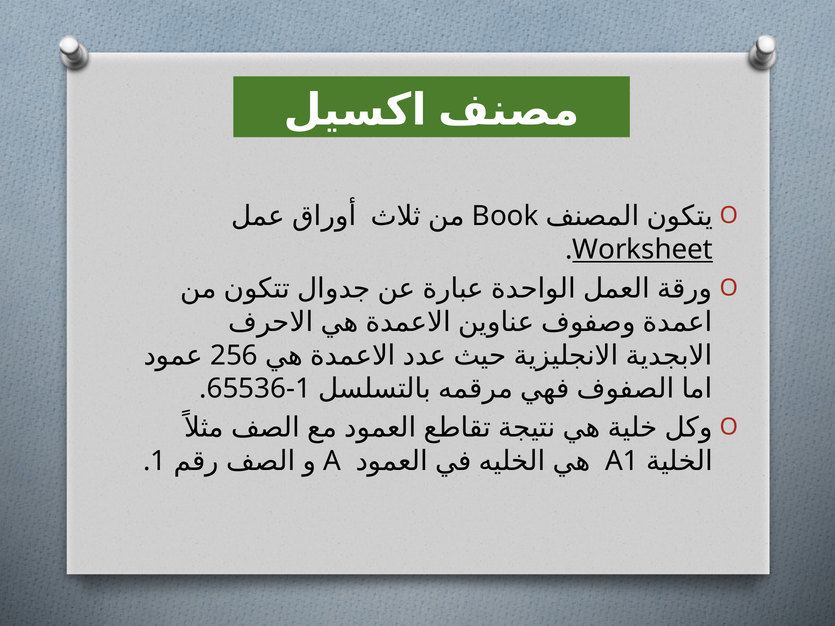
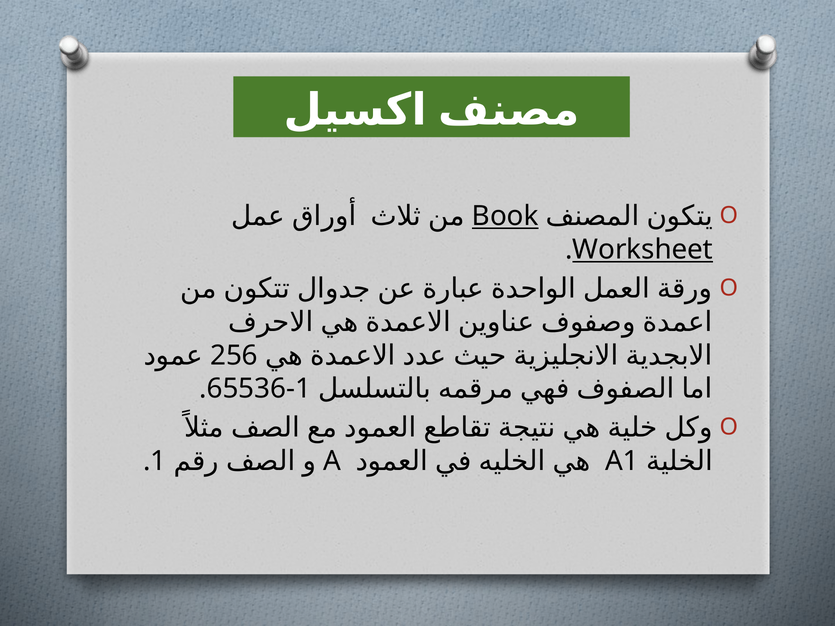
Book underline: none -> present
